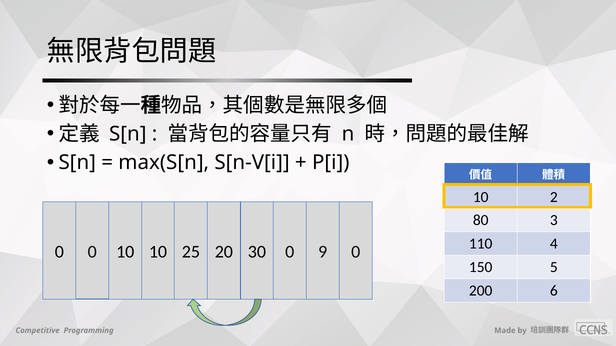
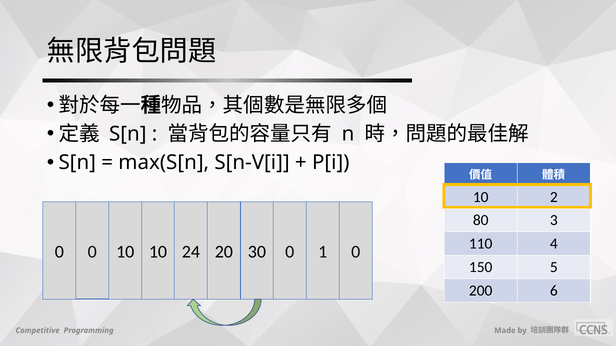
25: 25 -> 24
9: 9 -> 1
